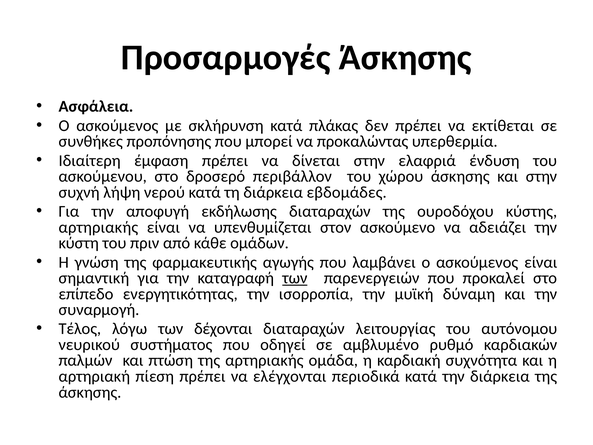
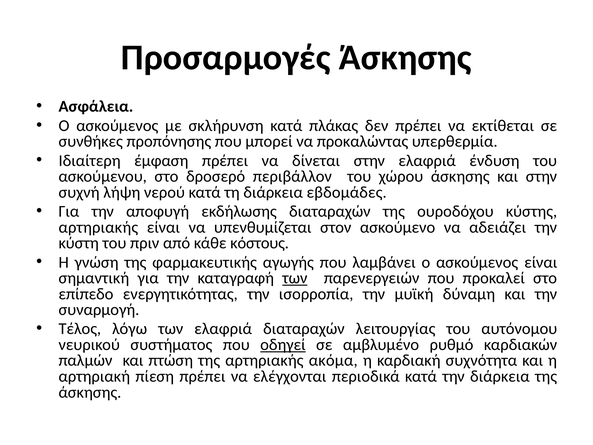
ομάδων: ομάδων -> κόστους
των δέχονται: δέχονται -> ελαφριά
οδηγεί underline: none -> present
ομάδα: ομάδα -> ακόμα
